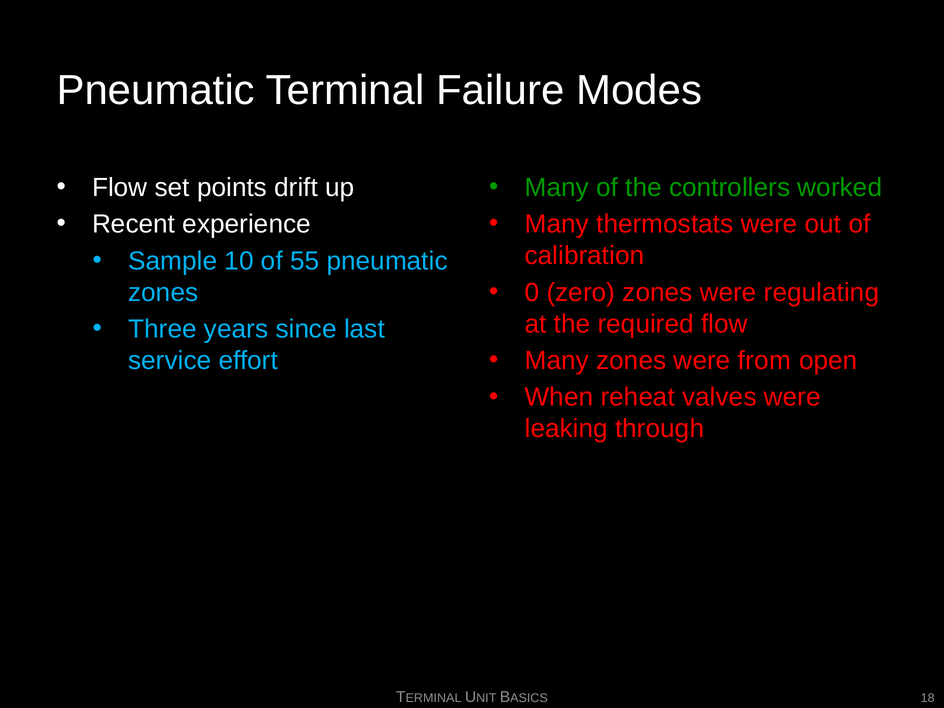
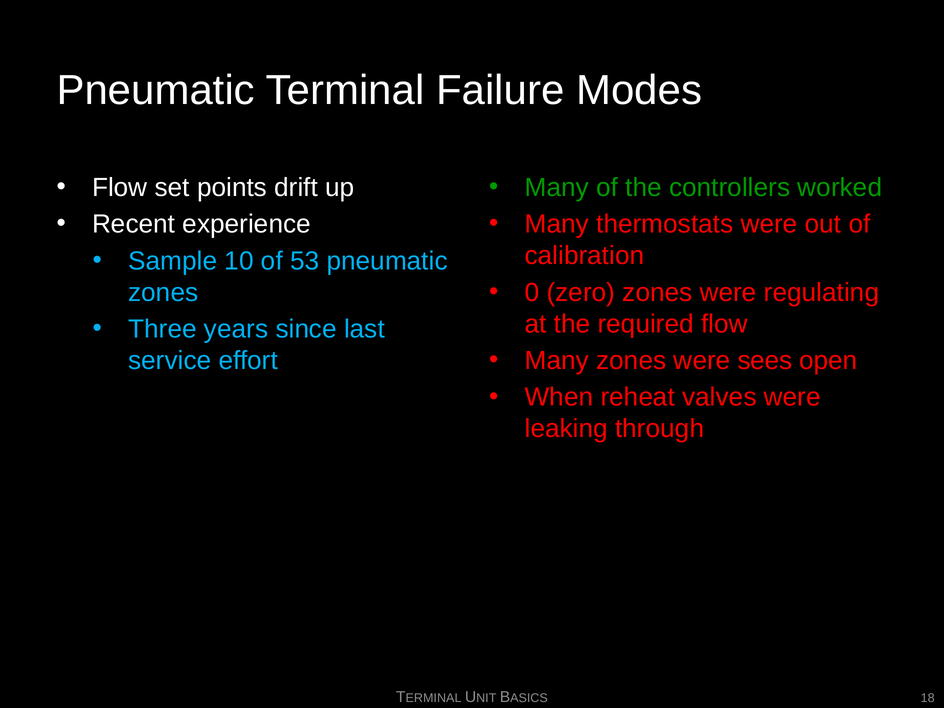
55: 55 -> 53
from: from -> sees
